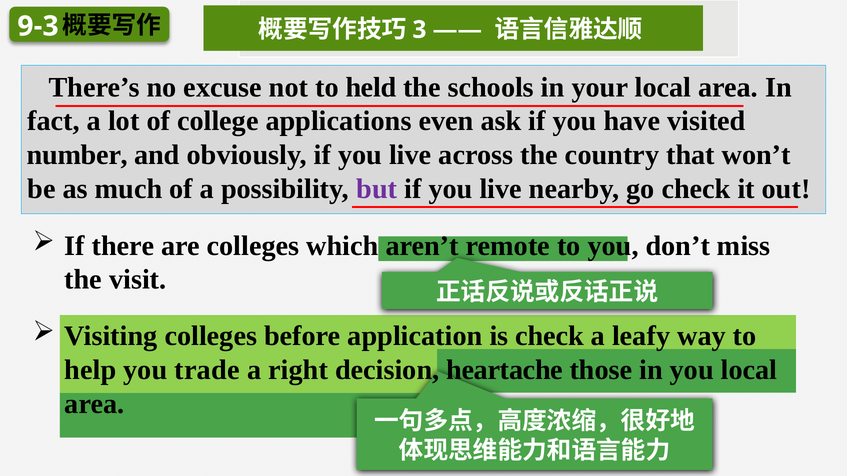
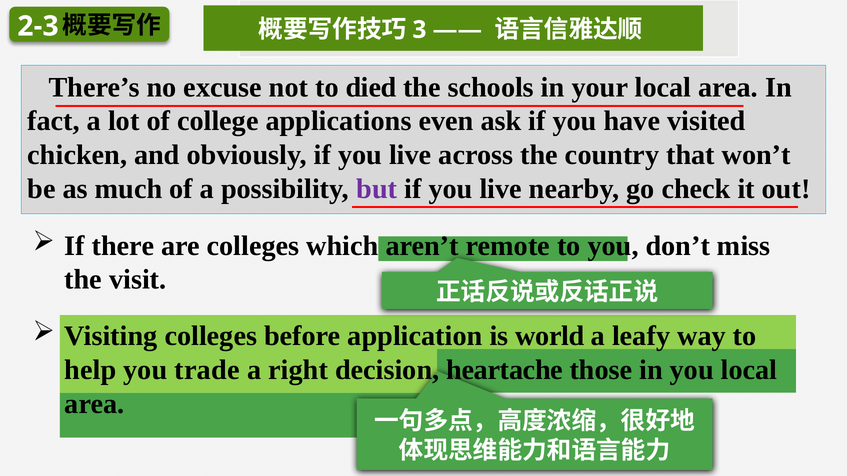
9-3: 9-3 -> 2-3
held: held -> died
number: number -> chicken
is check: check -> world
